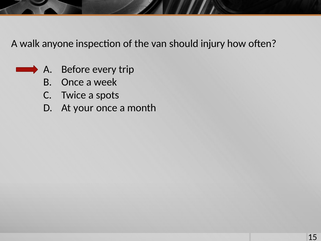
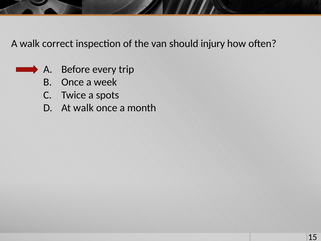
anyone: anyone -> correct
At your: your -> walk
